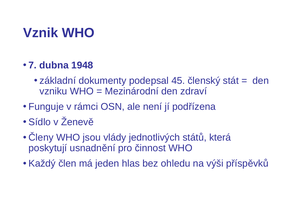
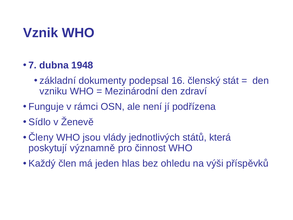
45: 45 -> 16
usnadnění: usnadnění -> významně
